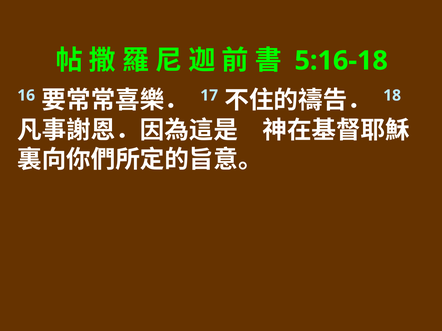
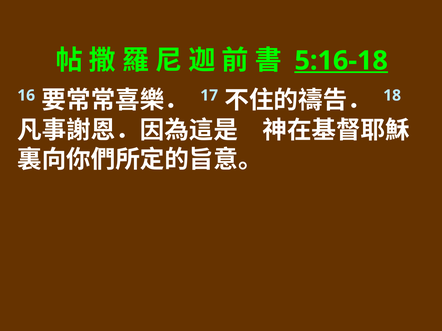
5:16-18 underline: none -> present
